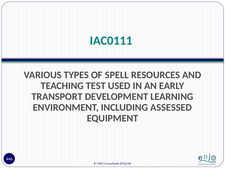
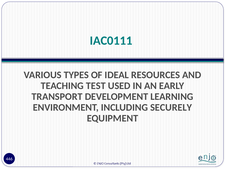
SPELL: SPELL -> IDEAL
ASSESSED: ASSESSED -> SECURELY
